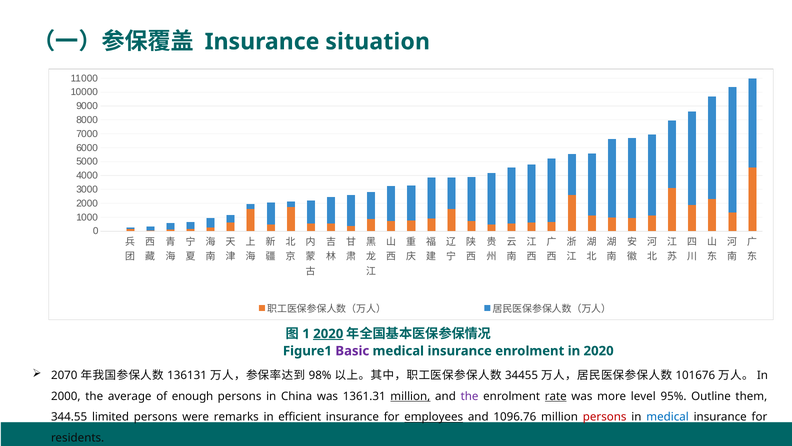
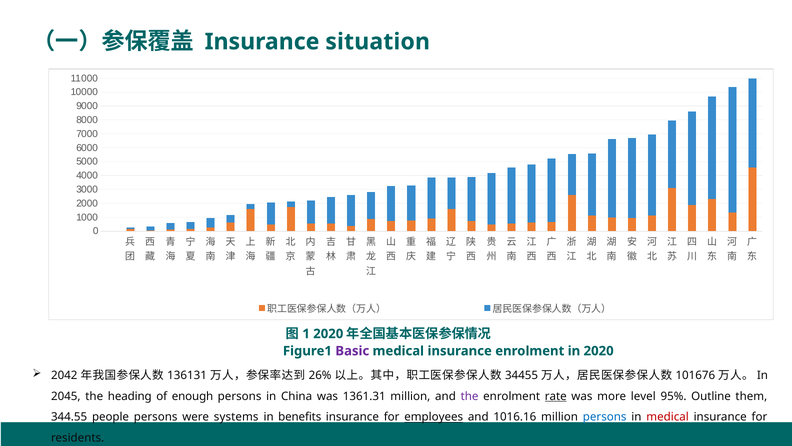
2020 at (328, 333) underline: present -> none
2070: 2070 -> 2042
98%: 98% -> 26%
2000 at (66, 396): 2000 -> 2045
average: average -> heading
million at (410, 396) underline: present -> none
limited: limited -> people
remarks: remarks -> systems
efficient: efficient -> benefits
1096.76: 1096.76 -> 1016.16
persons at (605, 417) colour: red -> blue
medical at (668, 417) colour: blue -> red
